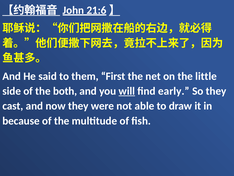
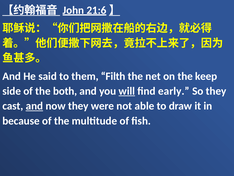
First: First -> Filth
little: little -> keep
and at (34, 106) underline: none -> present
